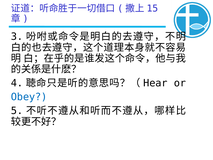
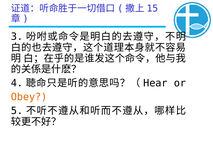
Obey colour: blue -> orange
